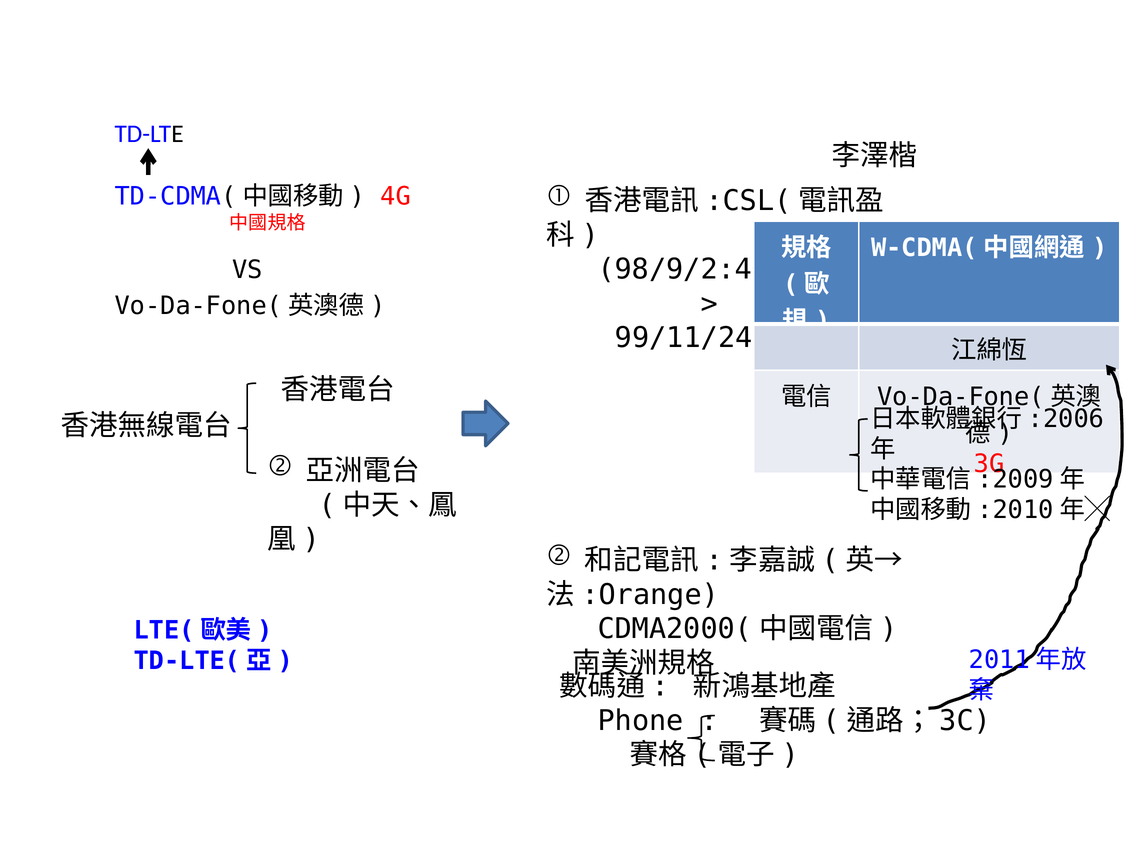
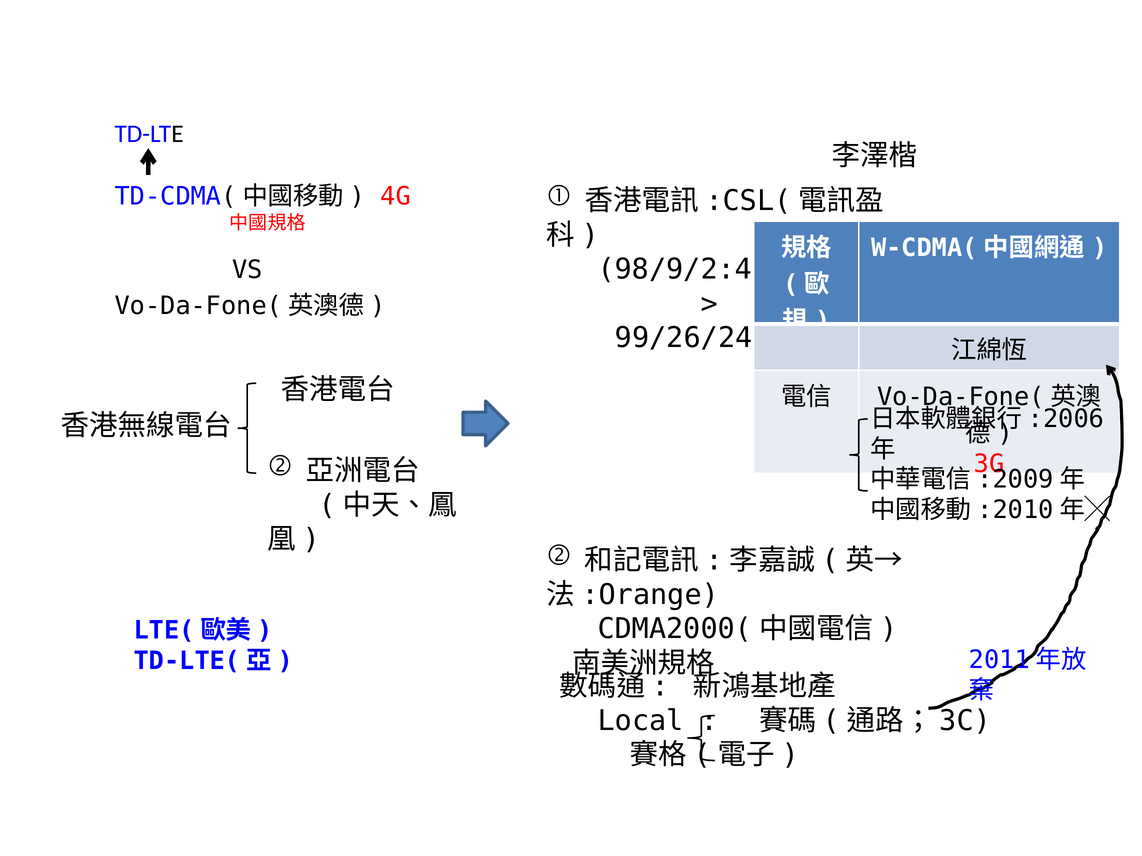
99/11/24: 99/11/24 -> 99/26/24
Phone: Phone -> Local
